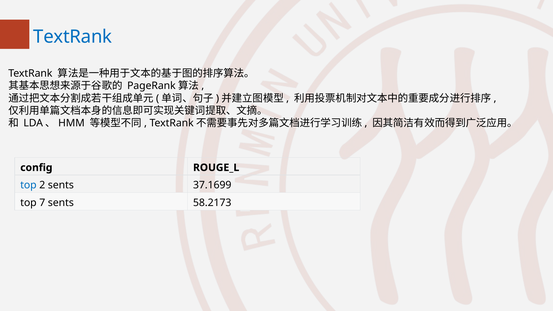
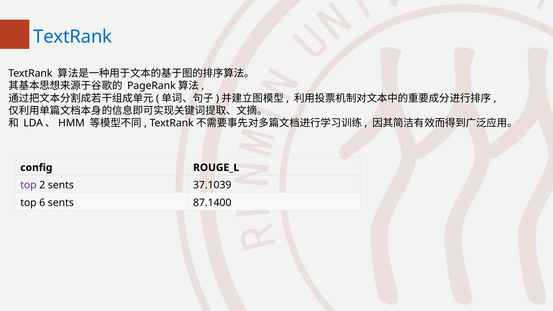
top at (28, 185) colour: blue -> purple
37.1699: 37.1699 -> 37.1039
7: 7 -> 6
58.2173: 58.2173 -> 87.1400
